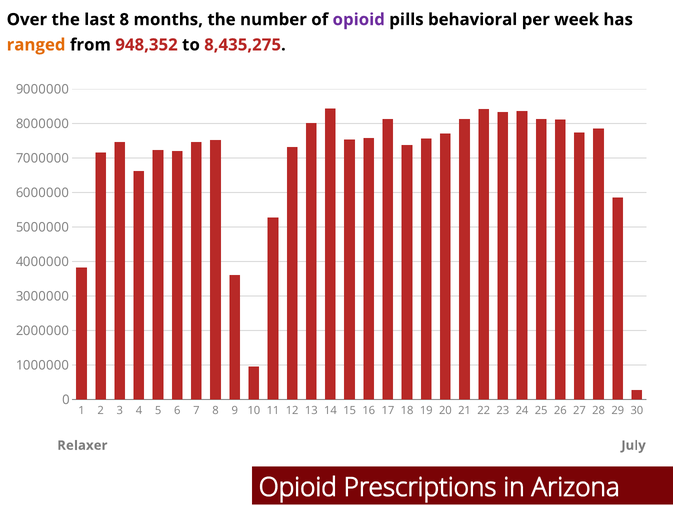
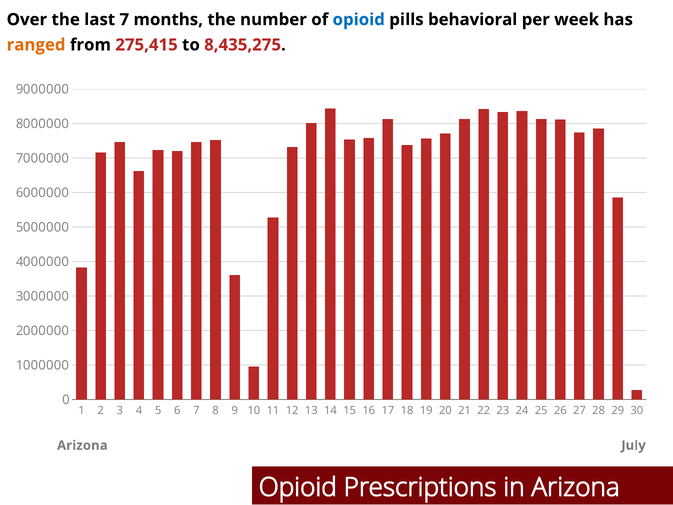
last 8: 8 -> 7
opioid at (359, 20) colour: purple -> blue
948,352: 948,352 -> 275,415
Relaxer at (82, 445): Relaxer -> Arizona
